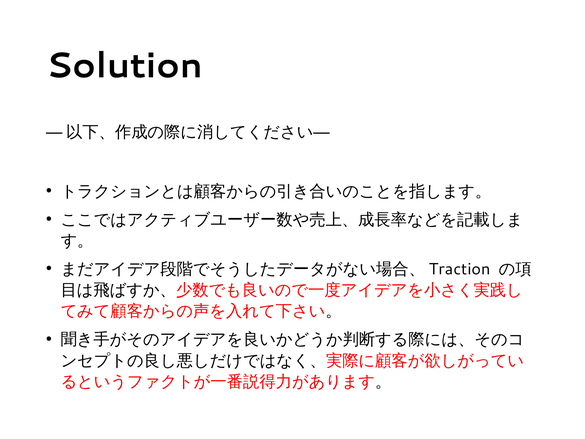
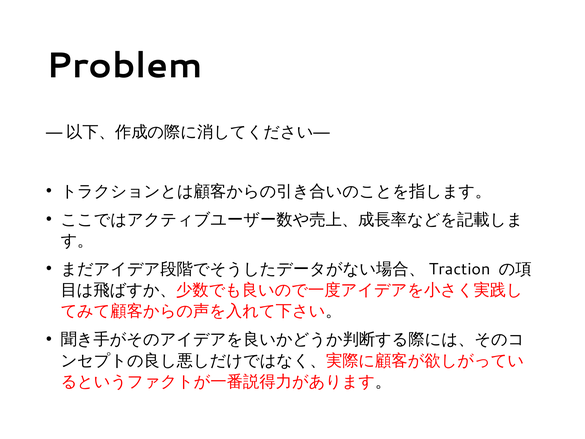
Solution: Solution -> Problem
